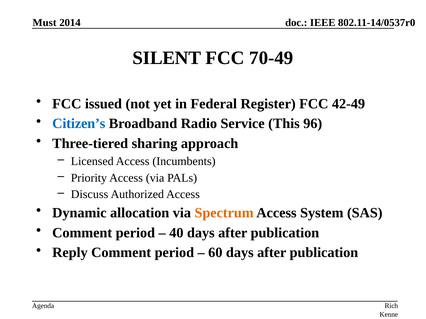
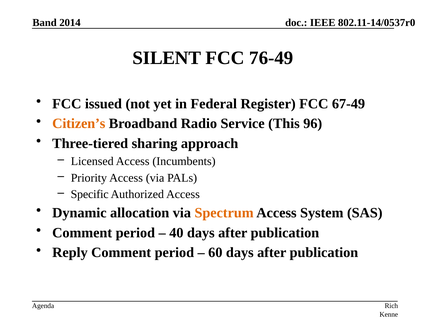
Must: Must -> Band
70-49: 70-49 -> 76-49
42-49: 42-49 -> 67-49
Citizen’s colour: blue -> orange
Discuss: Discuss -> Specific
